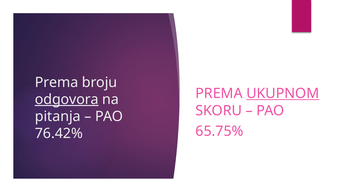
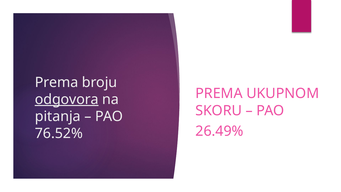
UKUPNOM underline: present -> none
65.75%: 65.75% -> 26.49%
76.42%: 76.42% -> 76.52%
